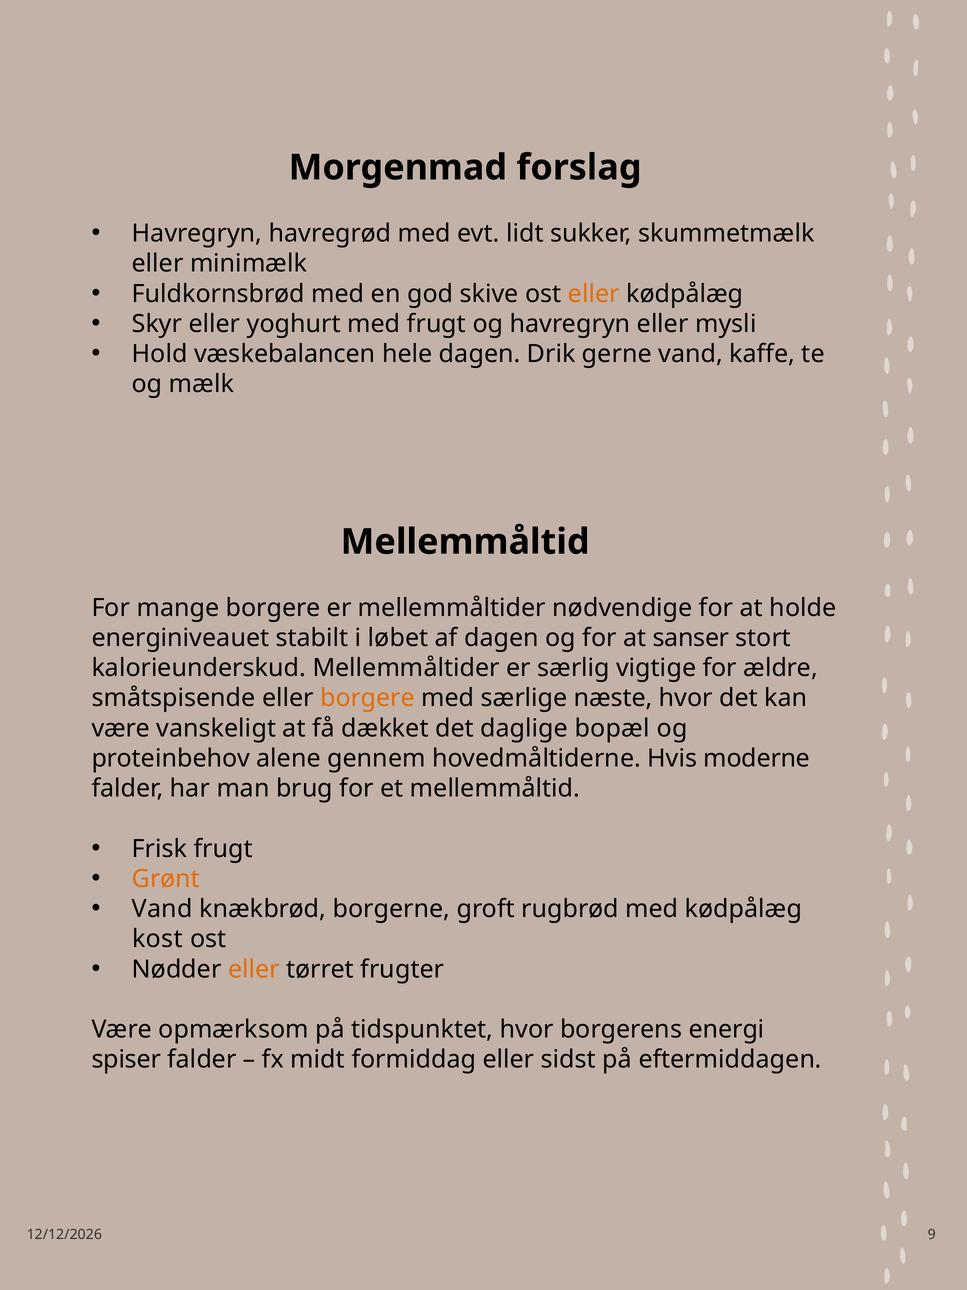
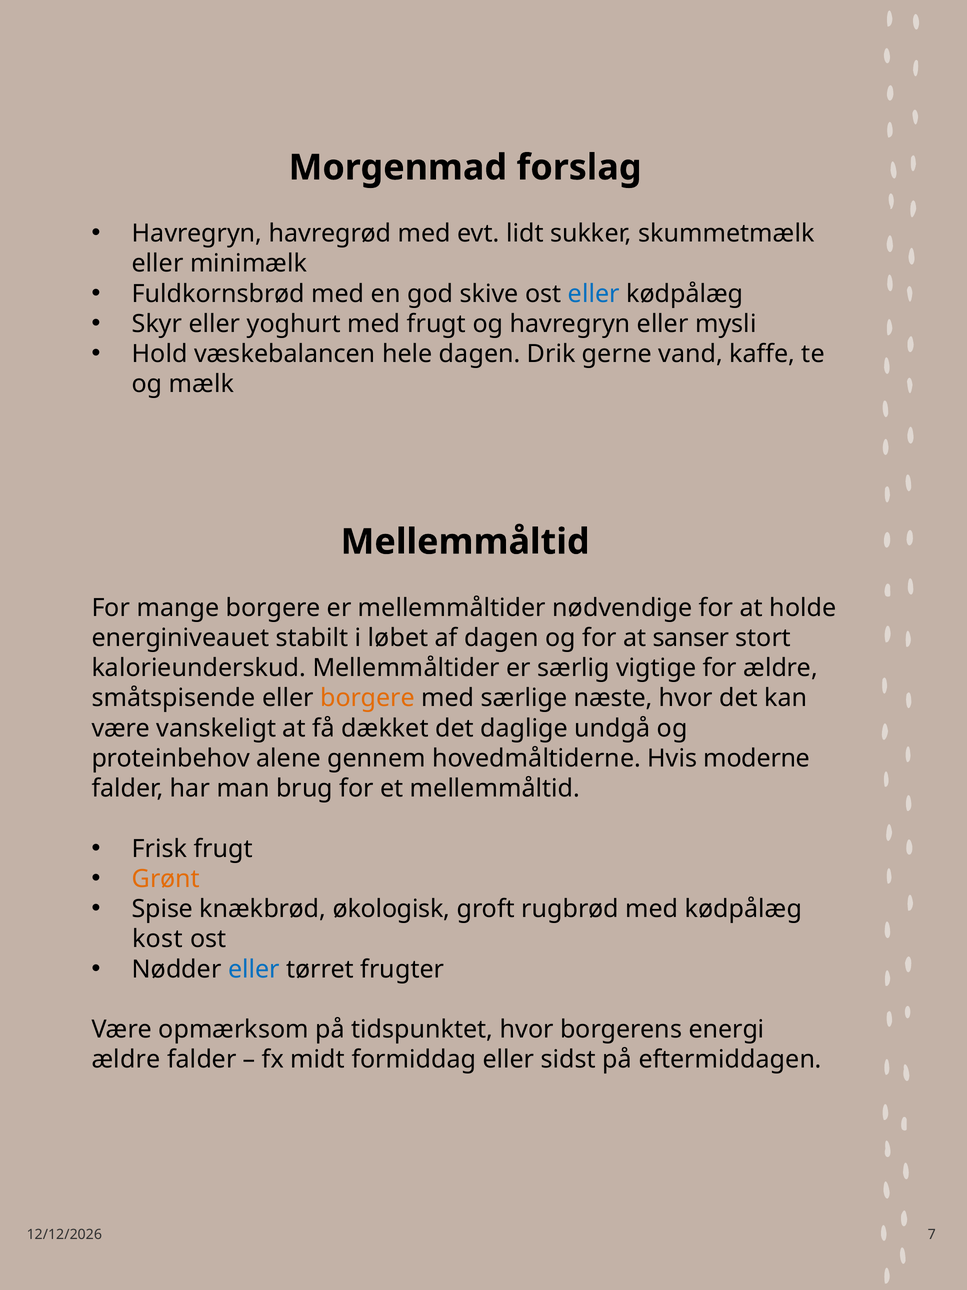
eller at (594, 294) colour: orange -> blue
bopæl: bopæl -> undgå
Vand at (162, 909): Vand -> Spise
borgerne: borgerne -> økologisk
eller at (254, 969) colour: orange -> blue
spiser at (126, 1059): spiser -> ældre
9: 9 -> 7
